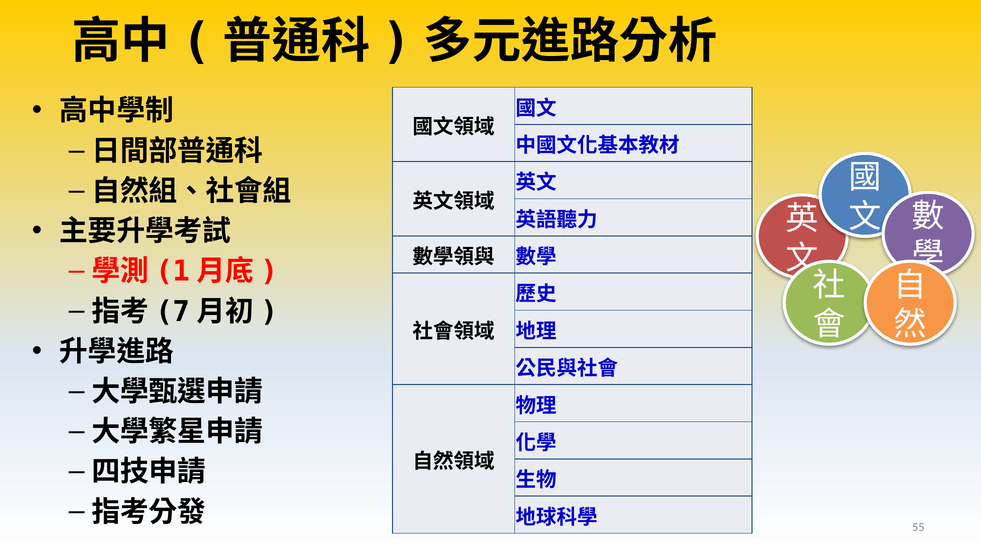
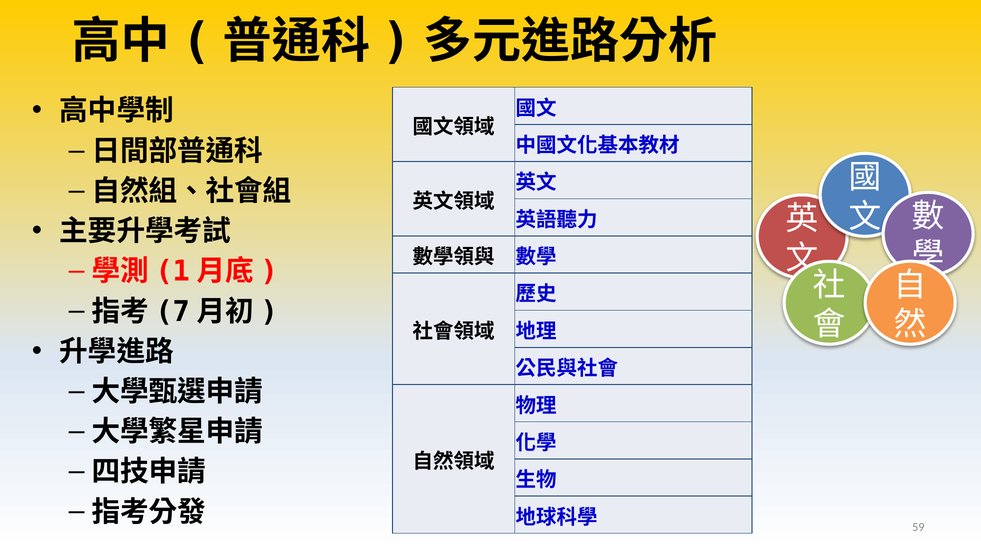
55: 55 -> 59
